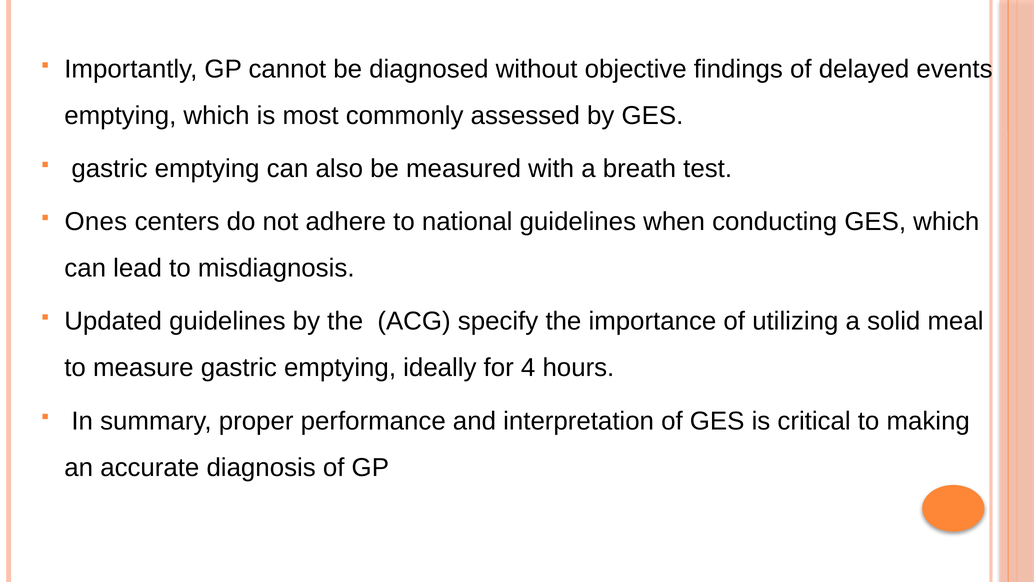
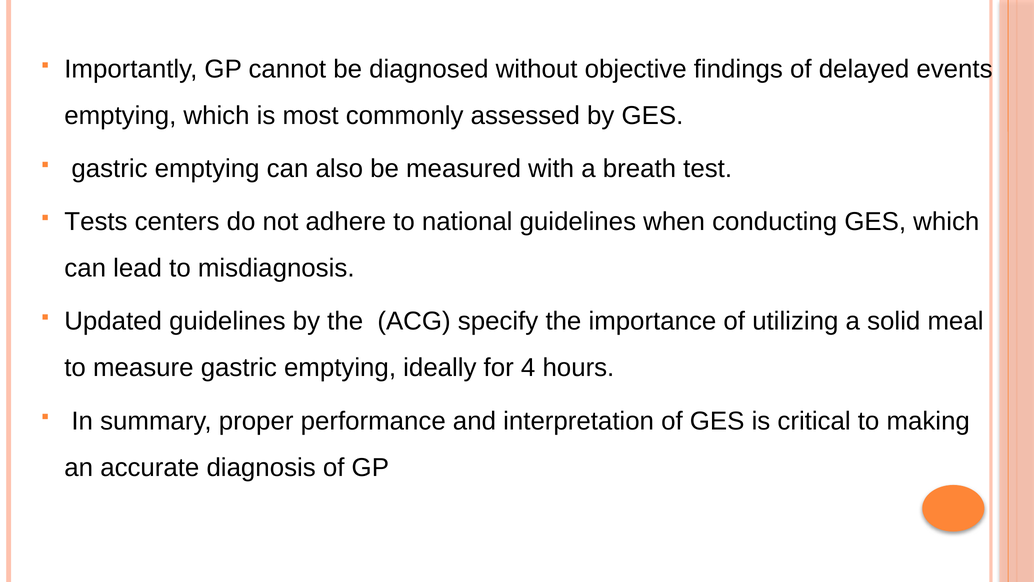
Ones: Ones -> Tests
